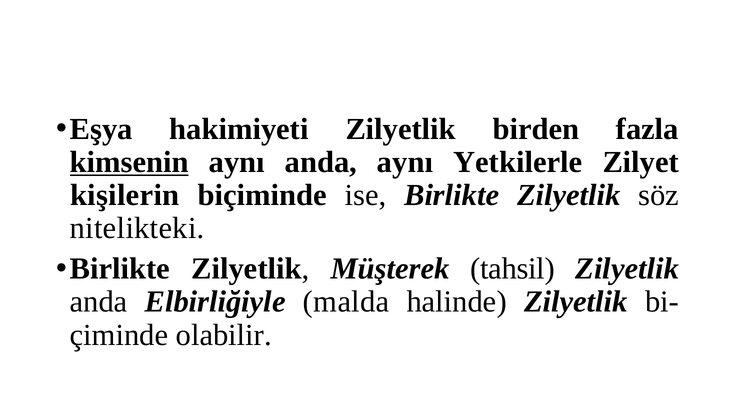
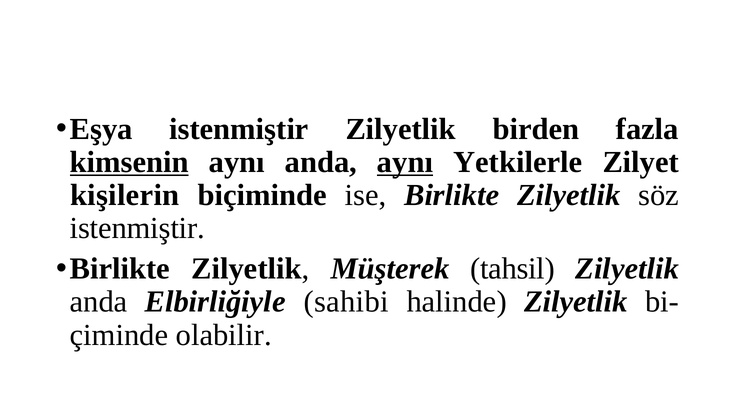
Eşya hakimiyeti: hakimiyeti -> istenmiştir
aynı at (405, 162) underline: none -> present
nitelikteki at (137, 228): nitelikteki -> istenmiştir
malda: malda -> sahibi
